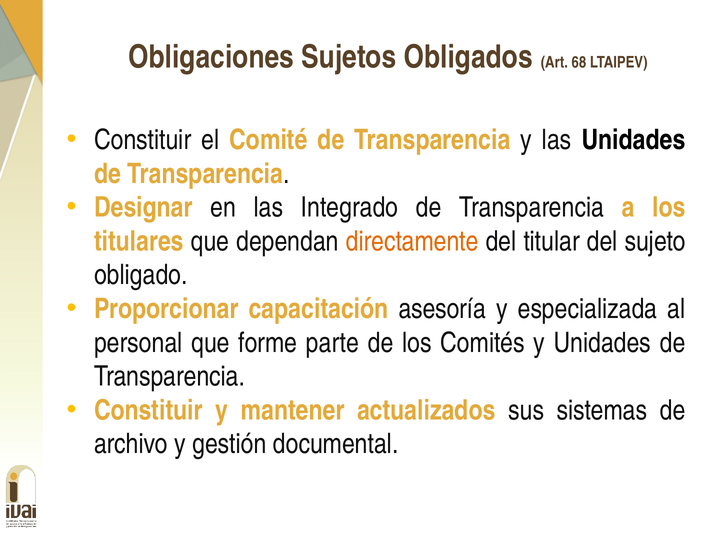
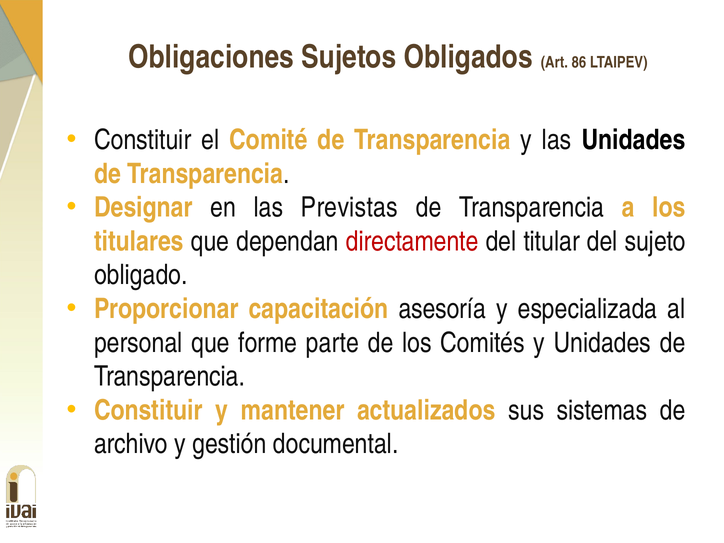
68: 68 -> 86
Integrado: Integrado -> Previstas
directamente colour: orange -> red
